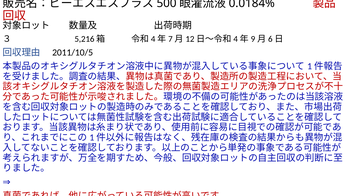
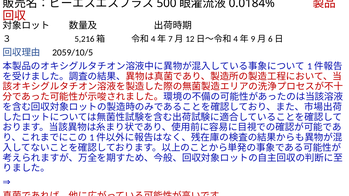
2011/10/5: 2011/10/5 -> 2059/10/5
